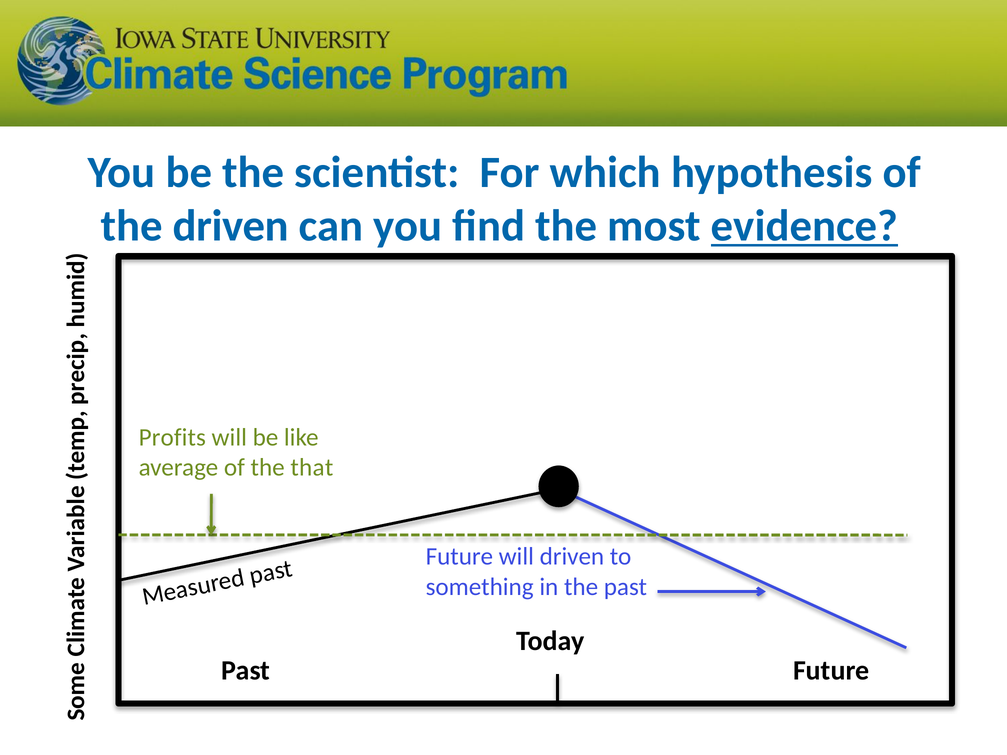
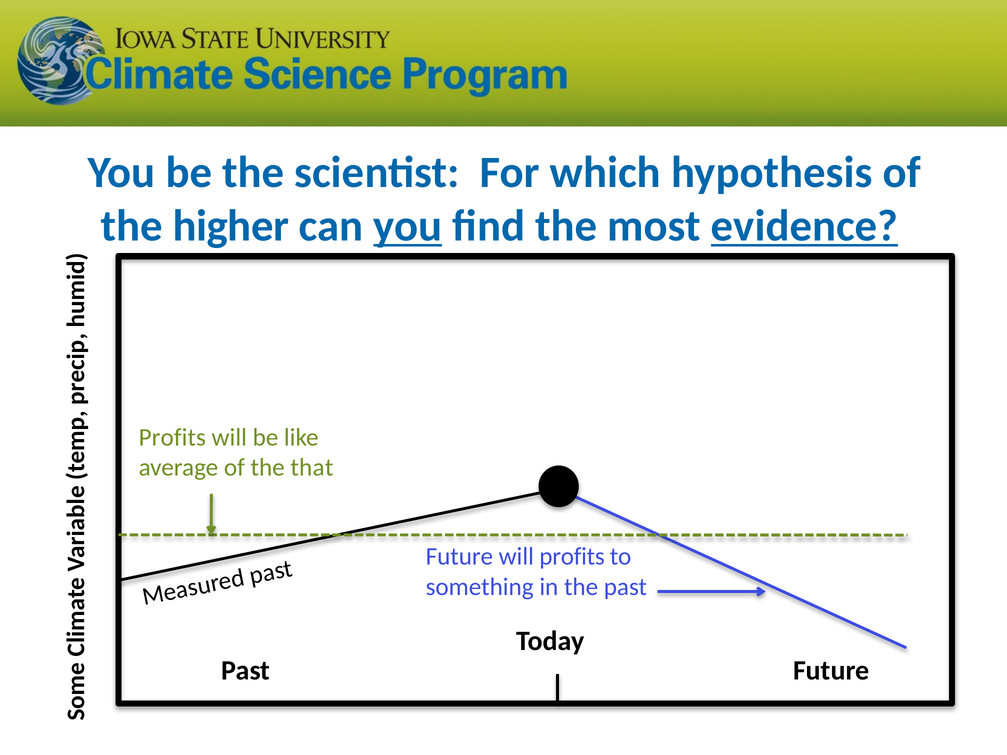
the driven: driven -> higher
you at (408, 226) underline: none -> present
will driven: driven -> profits
